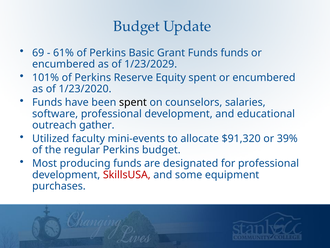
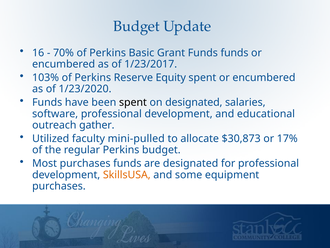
69: 69 -> 16
61%: 61% -> 70%
1/23/2029: 1/23/2029 -> 1/23/2017
101%: 101% -> 103%
on counselors: counselors -> designated
mini-events: mini-events -> mini-pulled
$91,320: $91,320 -> $30,873
39%: 39% -> 17%
Most producing: producing -> purchases
SkillsUSA colour: red -> orange
